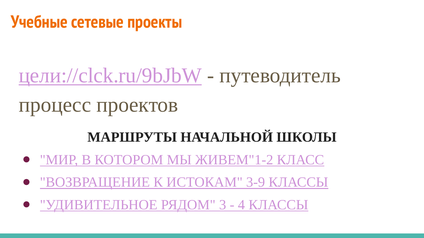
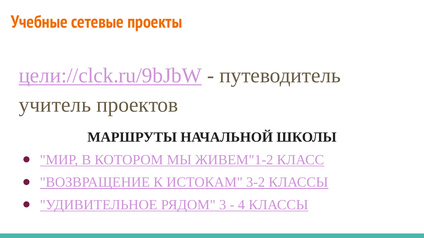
процесс: процесс -> учитель
3-9: 3-9 -> 3-2
